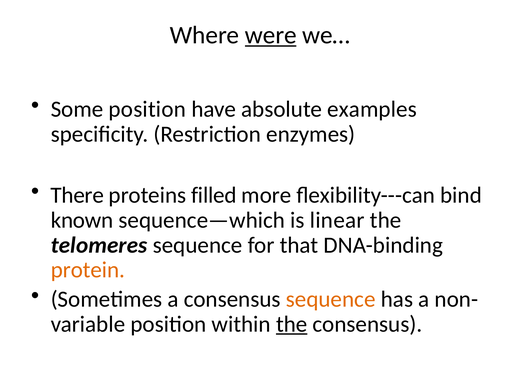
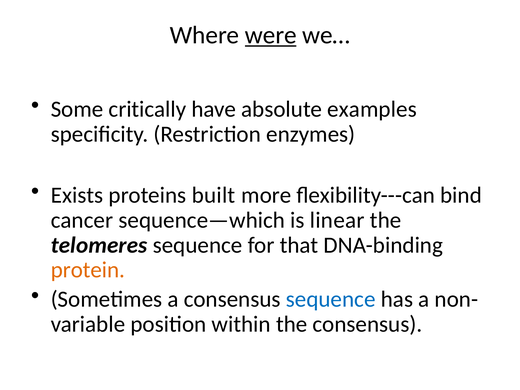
Some position: position -> critically
There: There -> Exists
filled: filled -> built
known: known -> cancer
sequence at (331, 299) colour: orange -> blue
the at (292, 324) underline: present -> none
